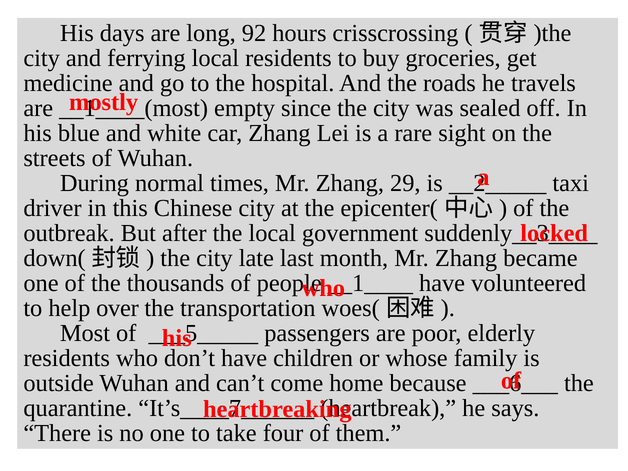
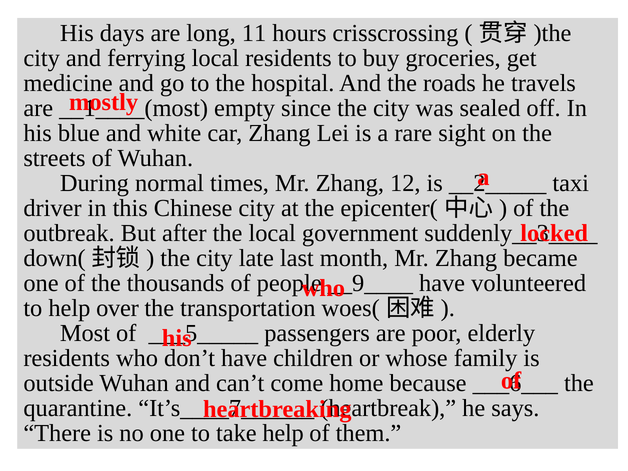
92: 92 -> 11
29: 29 -> 12
__1____: __1____ -> __9____
take four: four -> help
